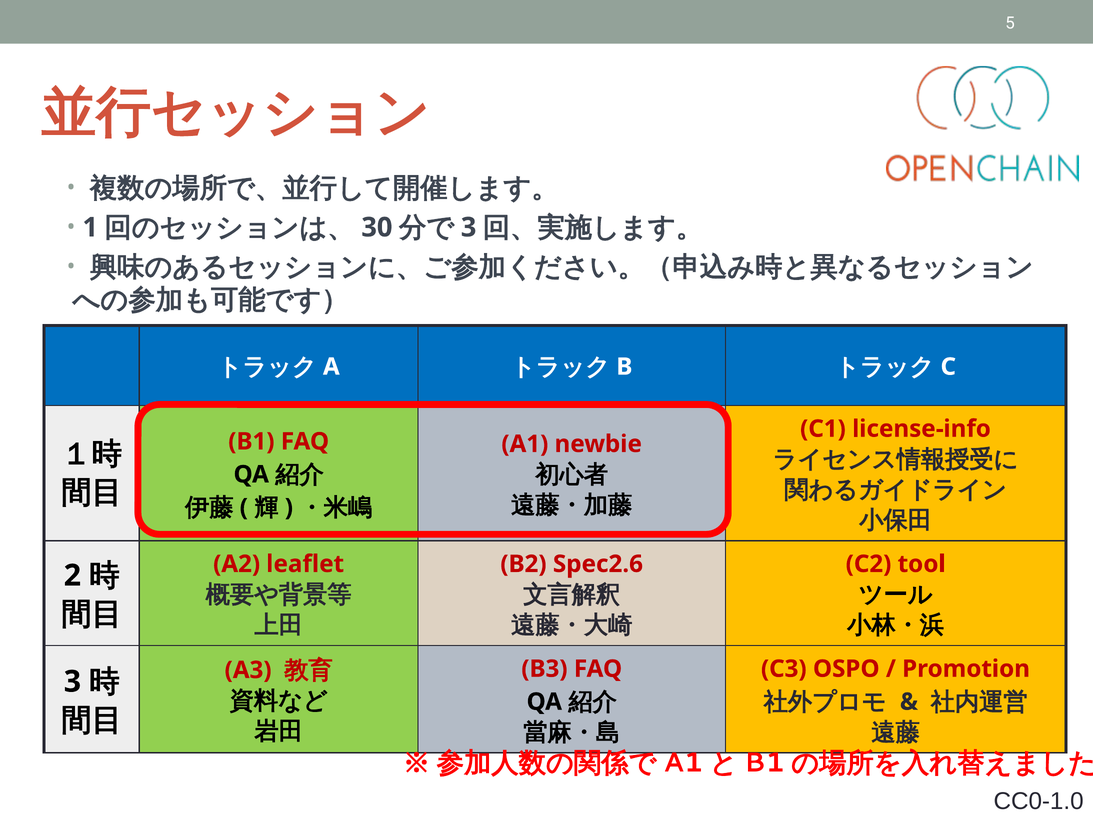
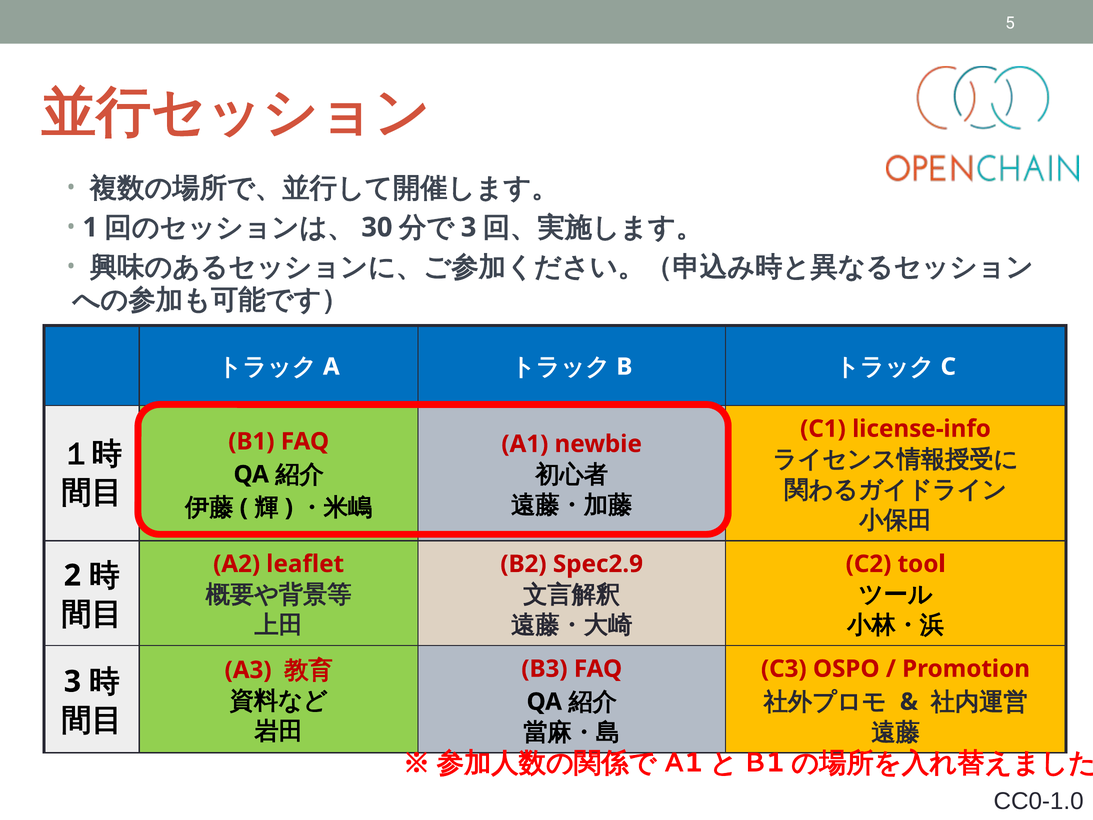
Spec2.6: Spec2.6 -> Spec2.9
